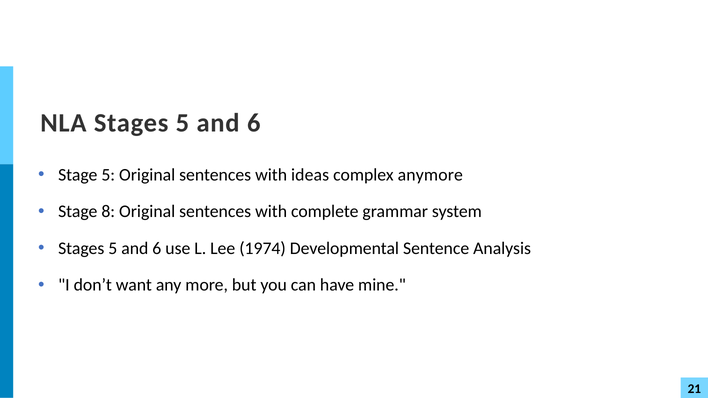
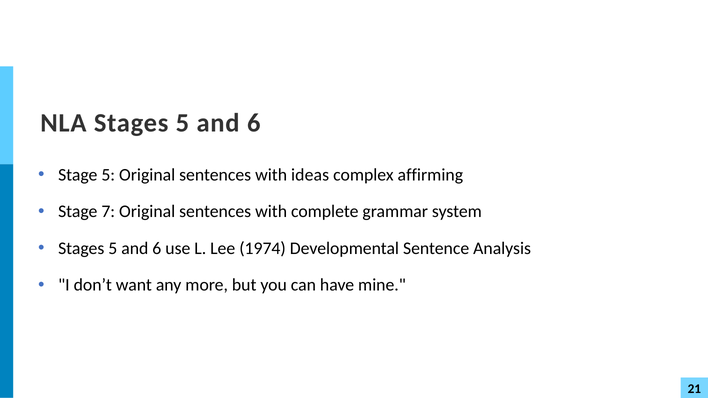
anymore: anymore -> affirming
8: 8 -> 7
